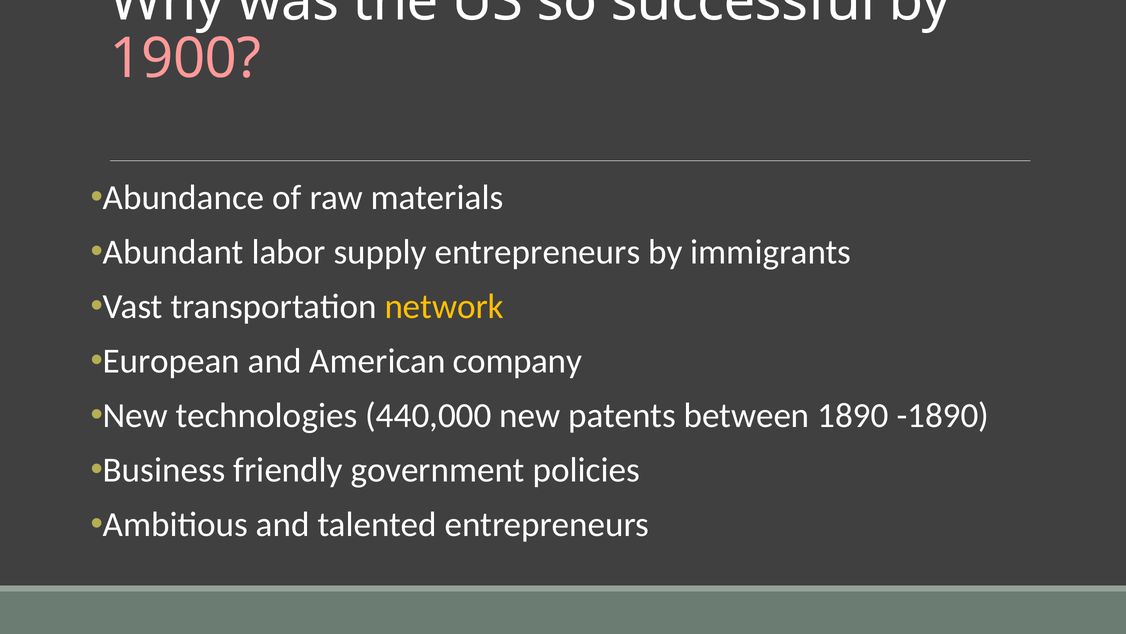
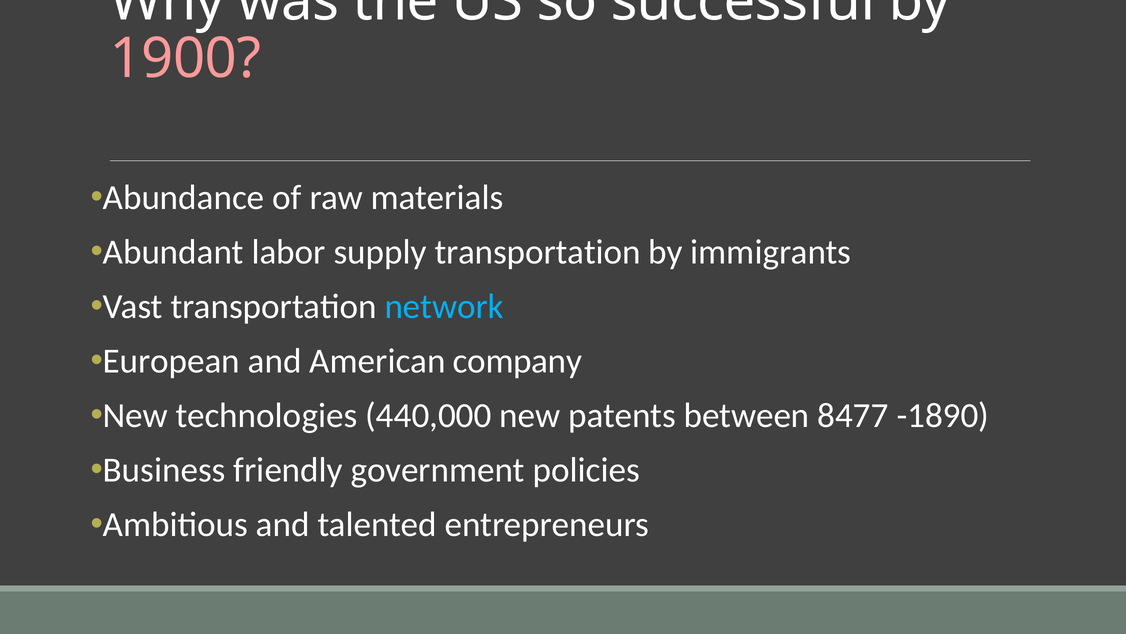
supply entrepreneurs: entrepreneurs -> transportation
network colour: yellow -> light blue
1890: 1890 -> 8477
